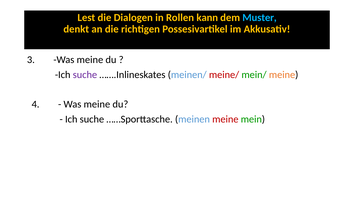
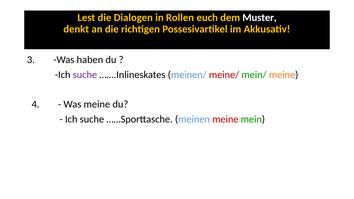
kann: kann -> euch
Muster colour: light blue -> white
3 Was meine: meine -> haben
